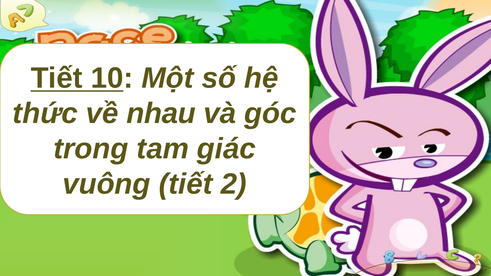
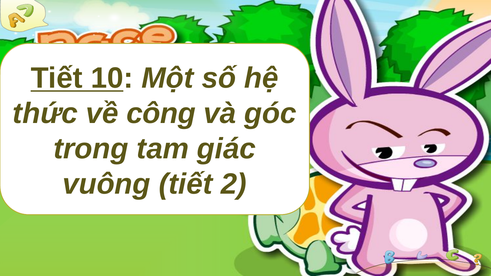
nhau: nhau -> công
